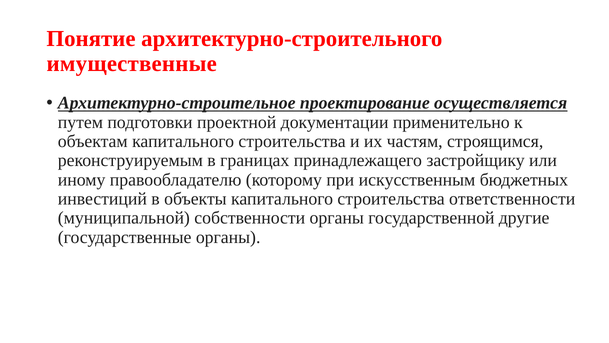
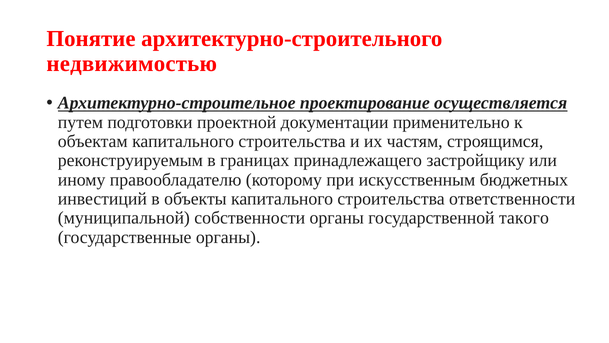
имущественные: имущественные -> недвижимостью
другие: другие -> такого
